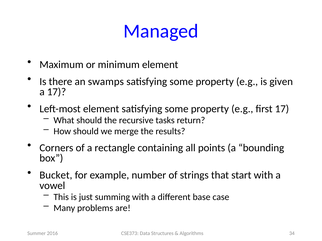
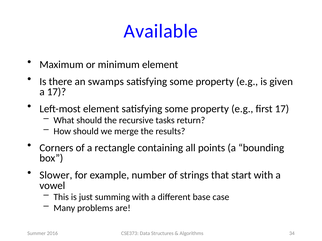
Managed: Managed -> Available
Bucket: Bucket -> Slower
